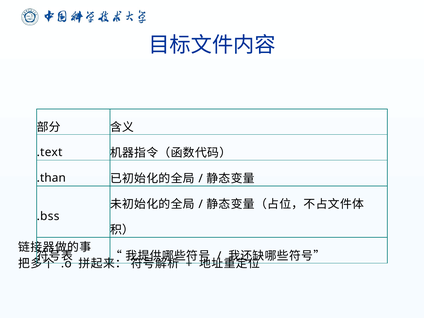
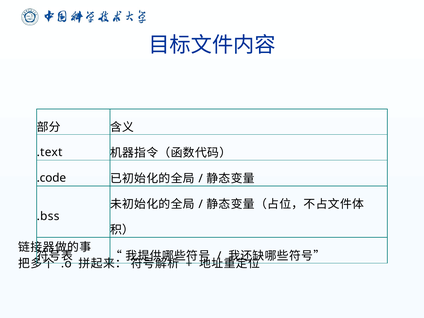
.than: .than -> .code
